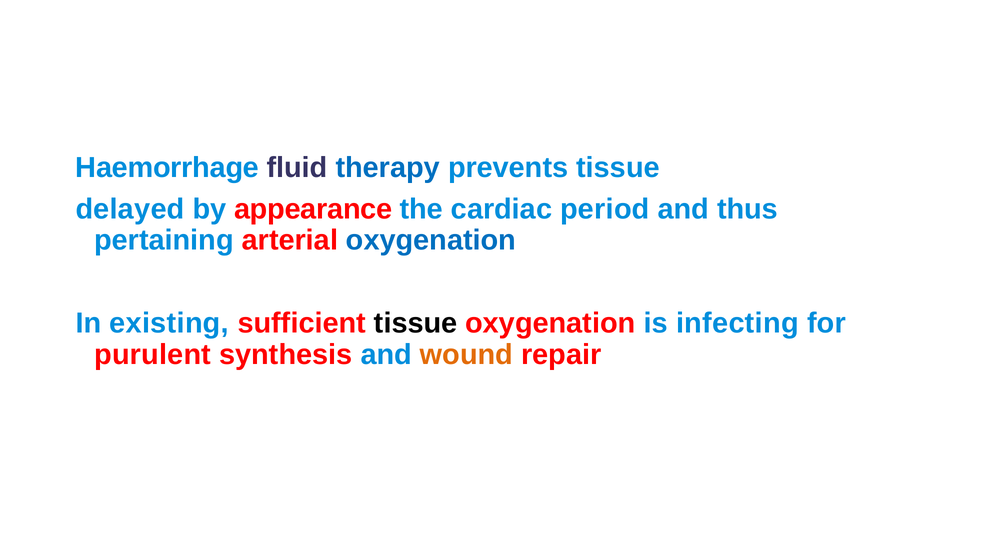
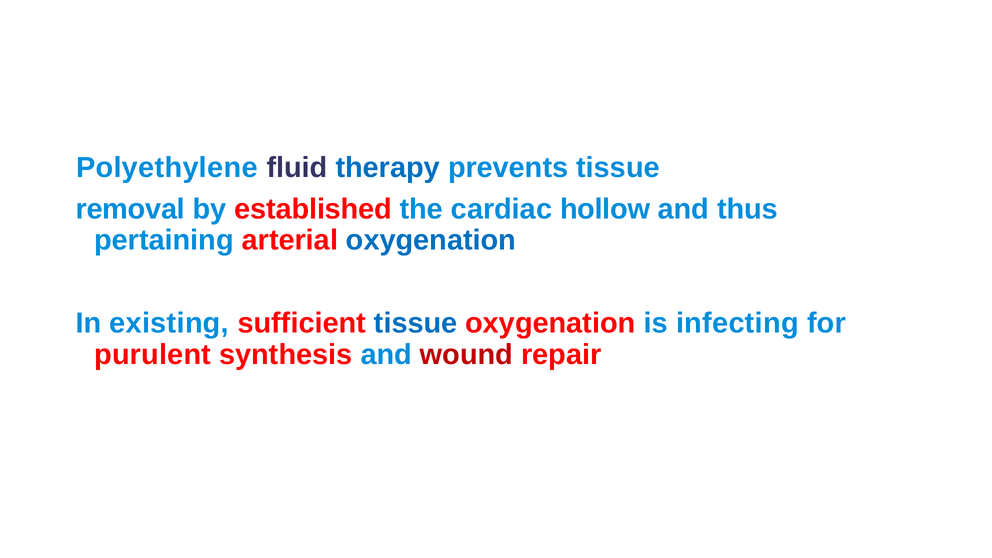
Haemorrhage: Haemorrhage -> Polyethylene
delayed: delayed -> removal
appearance: appearance -> established
period: period -> hollow
tissue at (416, 323) colour: black -> blue
wound colour: orange -> red
